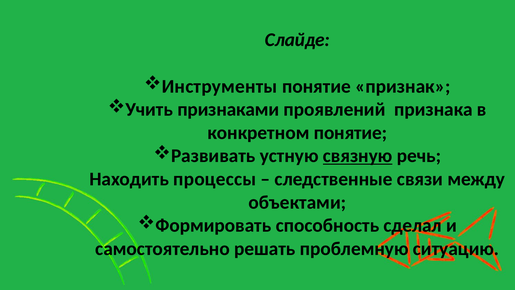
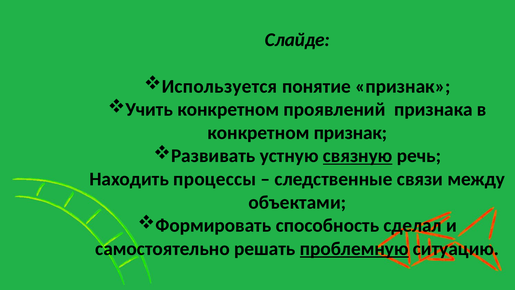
Инструменты: Инструменты -> Используется
Учить признаками: признаками -> конкретном
конкретном понятие: понятие -> признак
проблемную underline: none -> present
